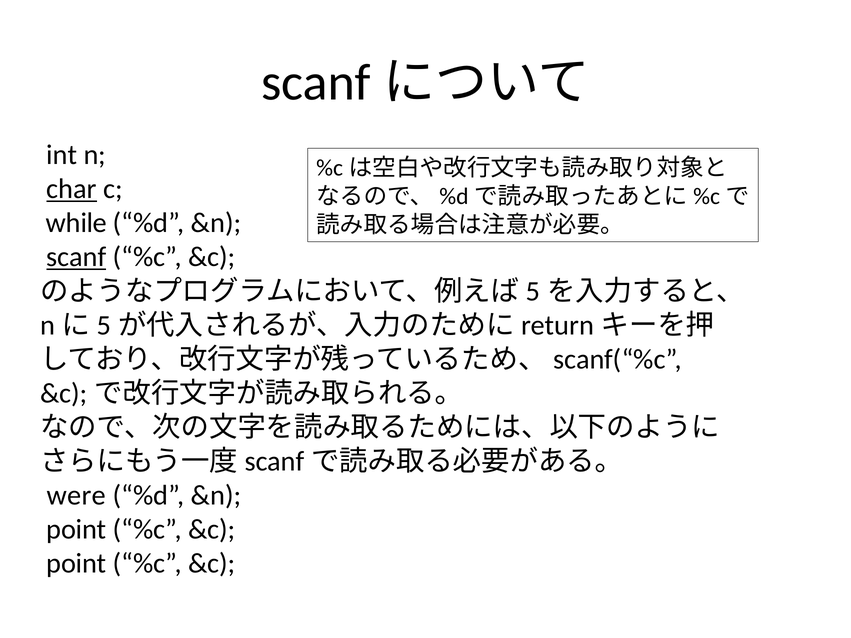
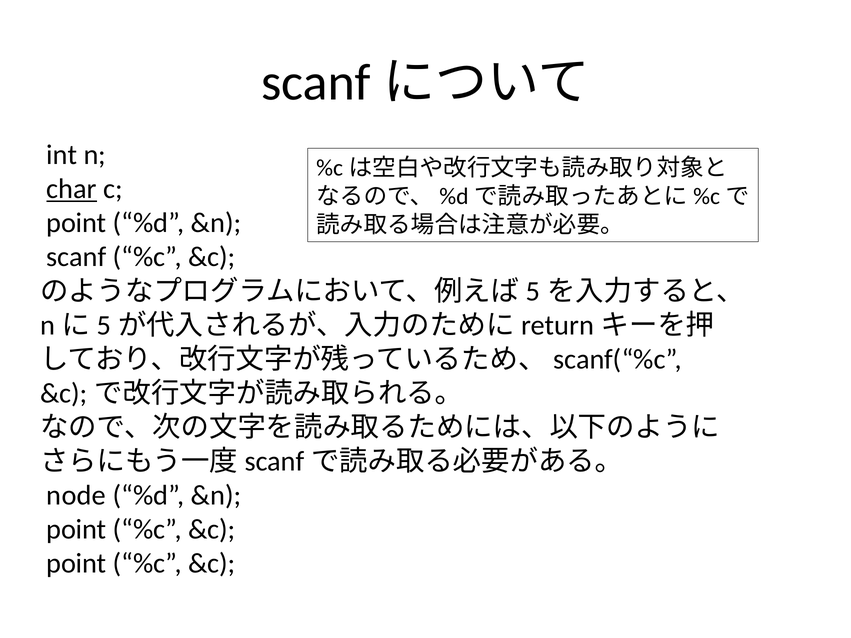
while at (76, 223): while -> point
scanf underline: present -> none
were: were -> node
